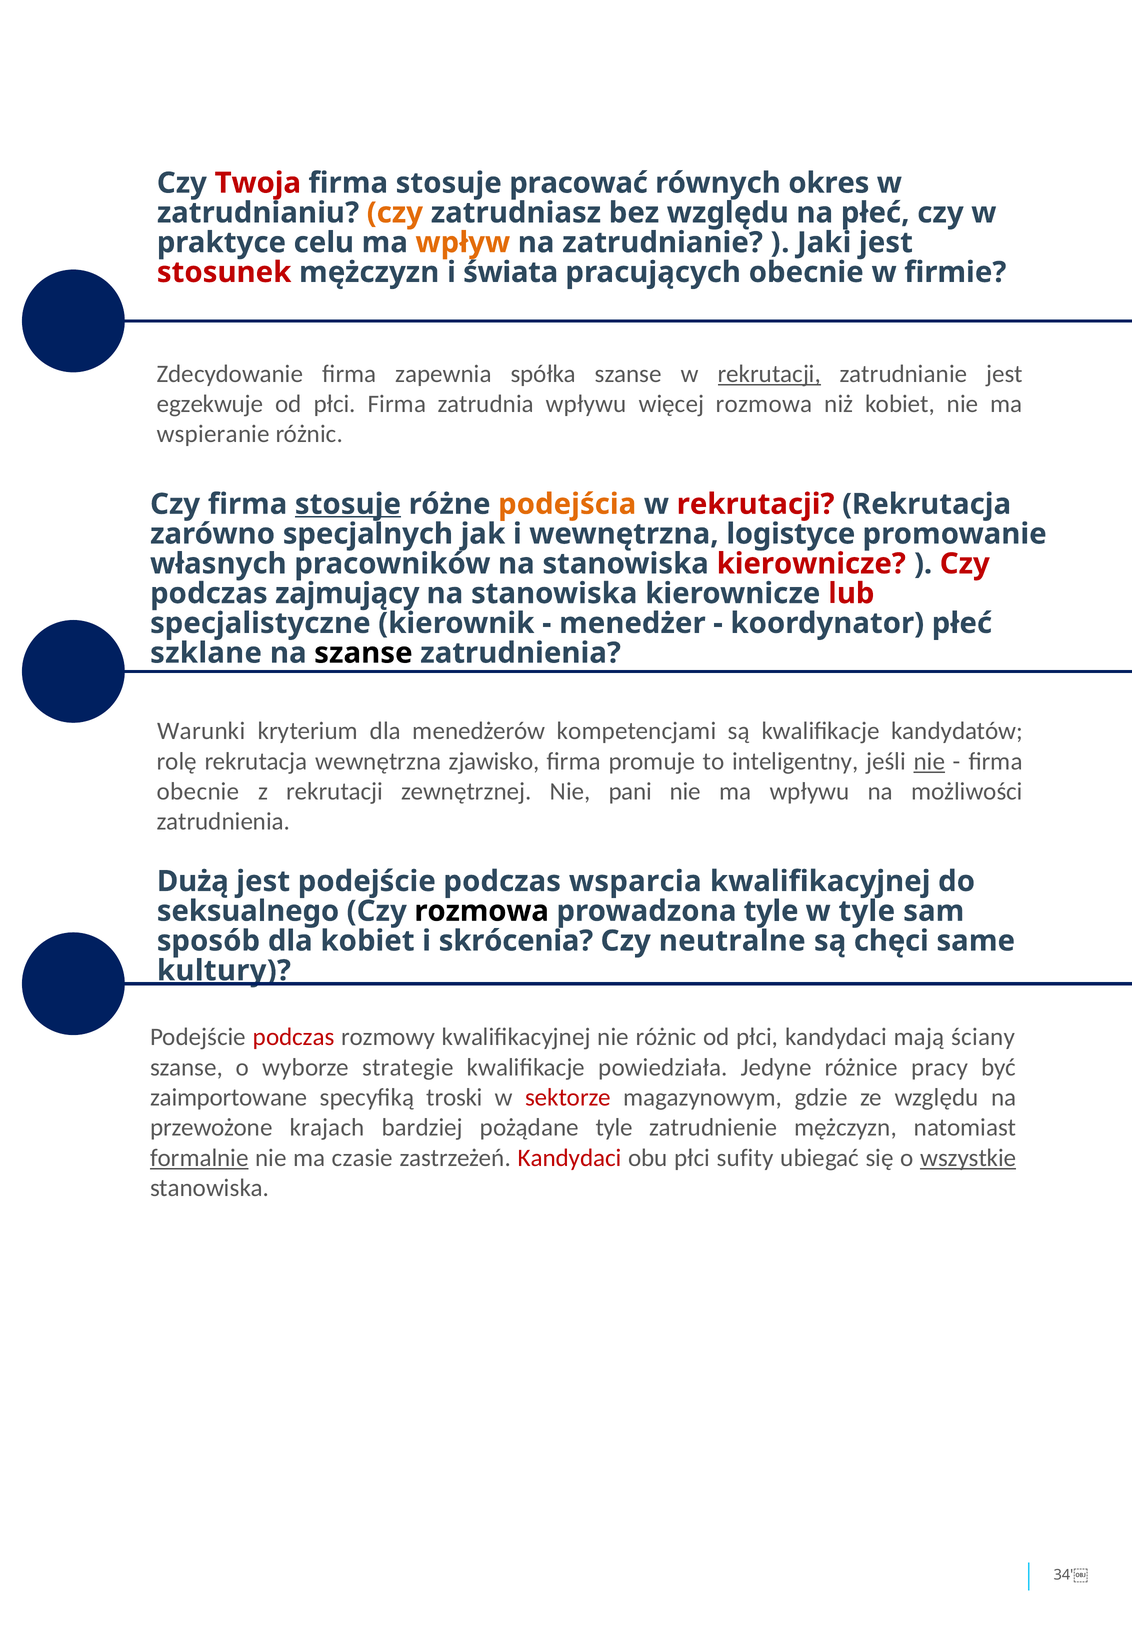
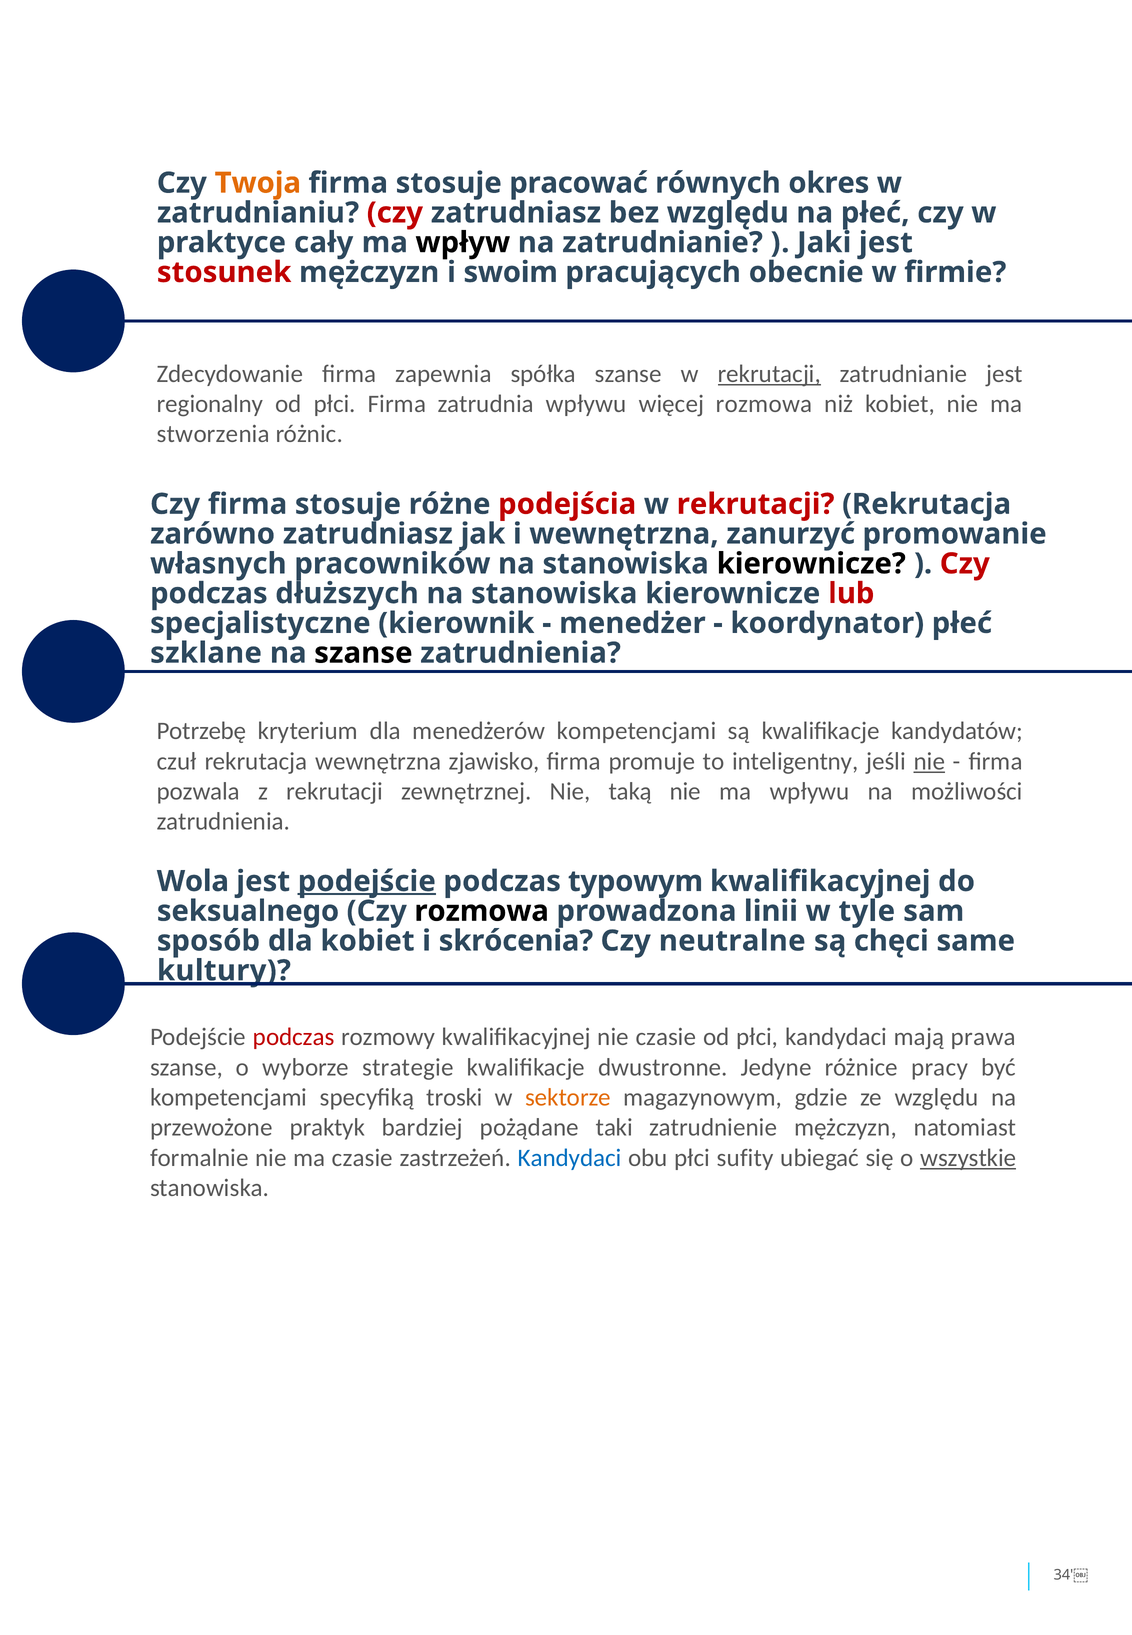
Twoja colour: red -> orange
czy at (395, 213) colour: orange -> red
celu: celu -> cały
wpływ colour: orange -> black
świata: świata -> swoim
egzekwuje: egzekwuje -> regionalny
wspieranie: wspieranie -> stworzenia
stosuje at (348, 504) underline: present -> none
podejścia colour: orange -> red
zarówno specjalnych: specjalnych -> zatrudniasz
logistyce: logistyce -> zanurzyć
kierownicze at (811, 564) colour: red -> black
zajmujący: zajmujący -> dłuższych
Warunki: Warunki -> Potrzebę
rolę: rolę -> czuł
obecnie at (198, 791): obecnie -> pozwala
pani: pani -> taką
Dużą: Dużą -> Wola
podejście at (367, 881) underline: none -> present
wsparcia: wsparcia -> typowym
prowadzona tyle: tyle -> linii
nie różnic: różnic -> czasie
ściany: ściany -> prawa
powiedziała: powiedziała -> dwustronne
zaimportowane at (229, 1098): zaimportowane -> kompetencjami
sektorze colour: red -> orange
krajach: krajach -> praktyk
pożądane tyle: tyle -> taki
formalnie underline: present -> none
Kandydaci at (570, 1158) colour: red -> blue
